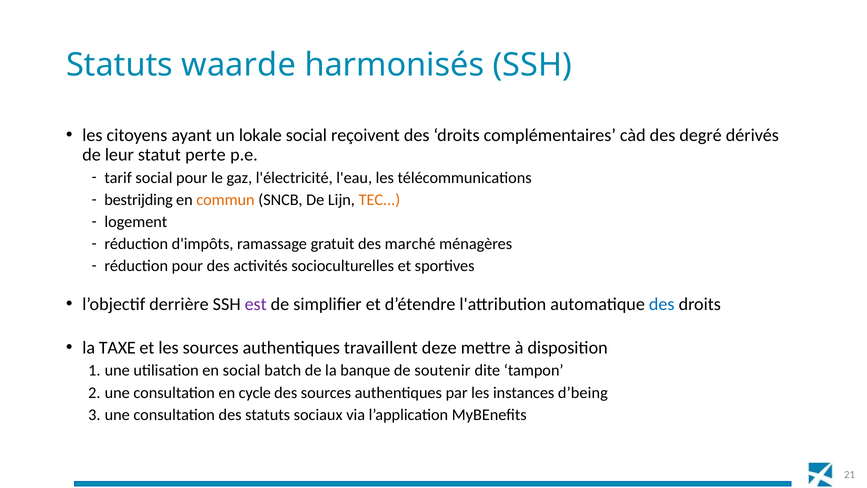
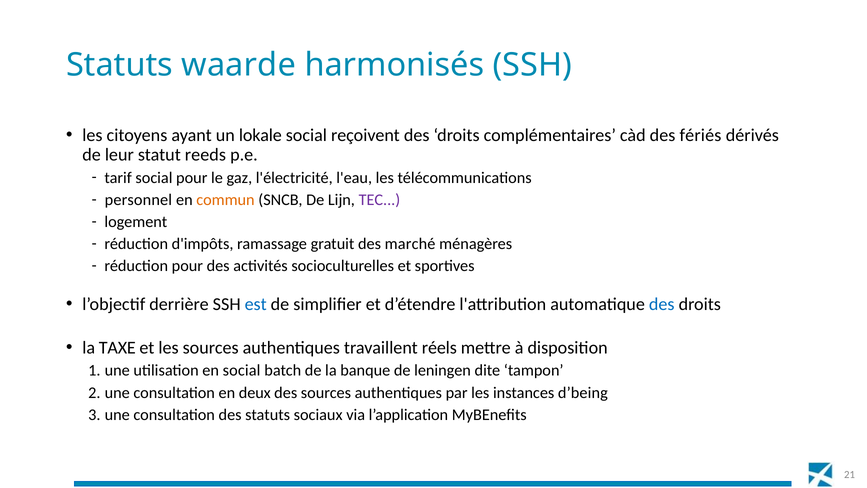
degré: degré -> fériés
perte: perte -> reeds
bestrijding: bestrijding -> personnel
TEC colour: orange -> purple
est colour: purple -> blue
deze: deze -> réels
soutenir: soutenir -> leningen
cycle: cycle -> deux
